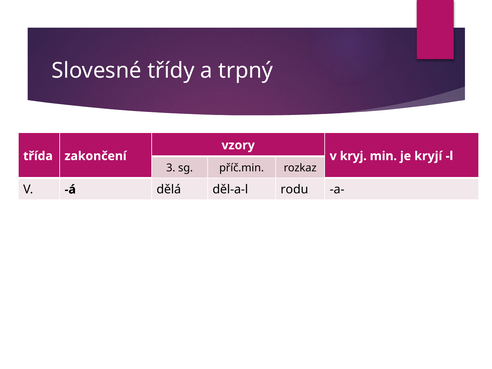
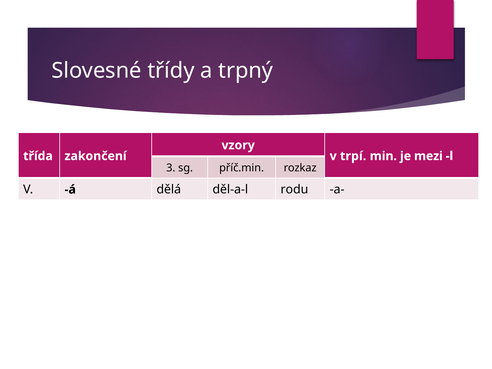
kryj: kryj -> trpí
kryjí: kryjí -> mezi
